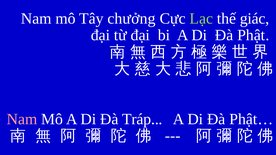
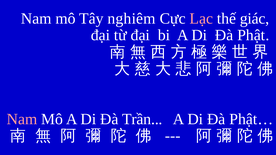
chưởng: chưởng -> nghiêm
Lạc colour: light green -> pink
Tráp: Tráp -> Trần
